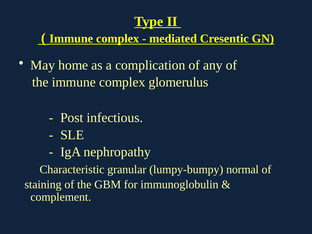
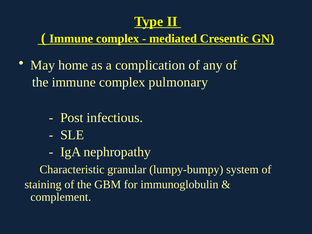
glomerulus: glomerulus -> pulmonary
normal: normal -> system
